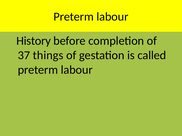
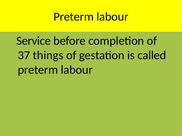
History: History -> Service
